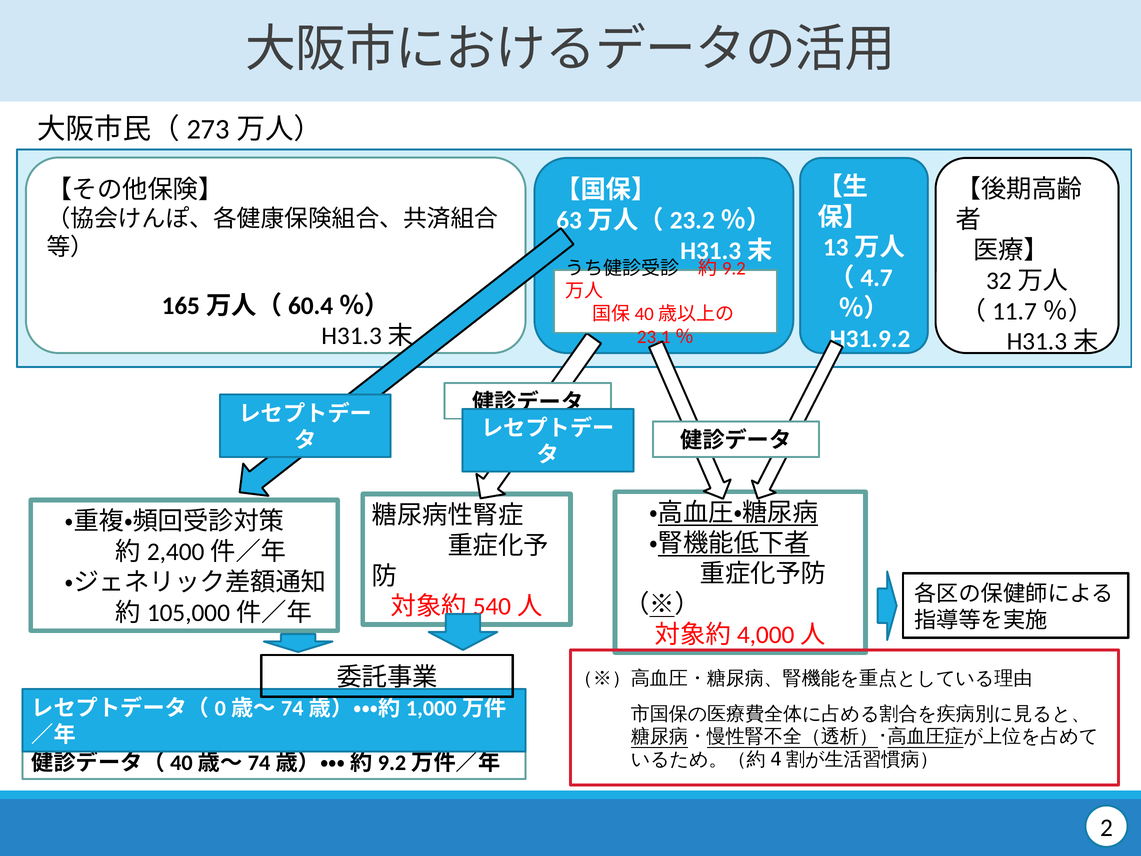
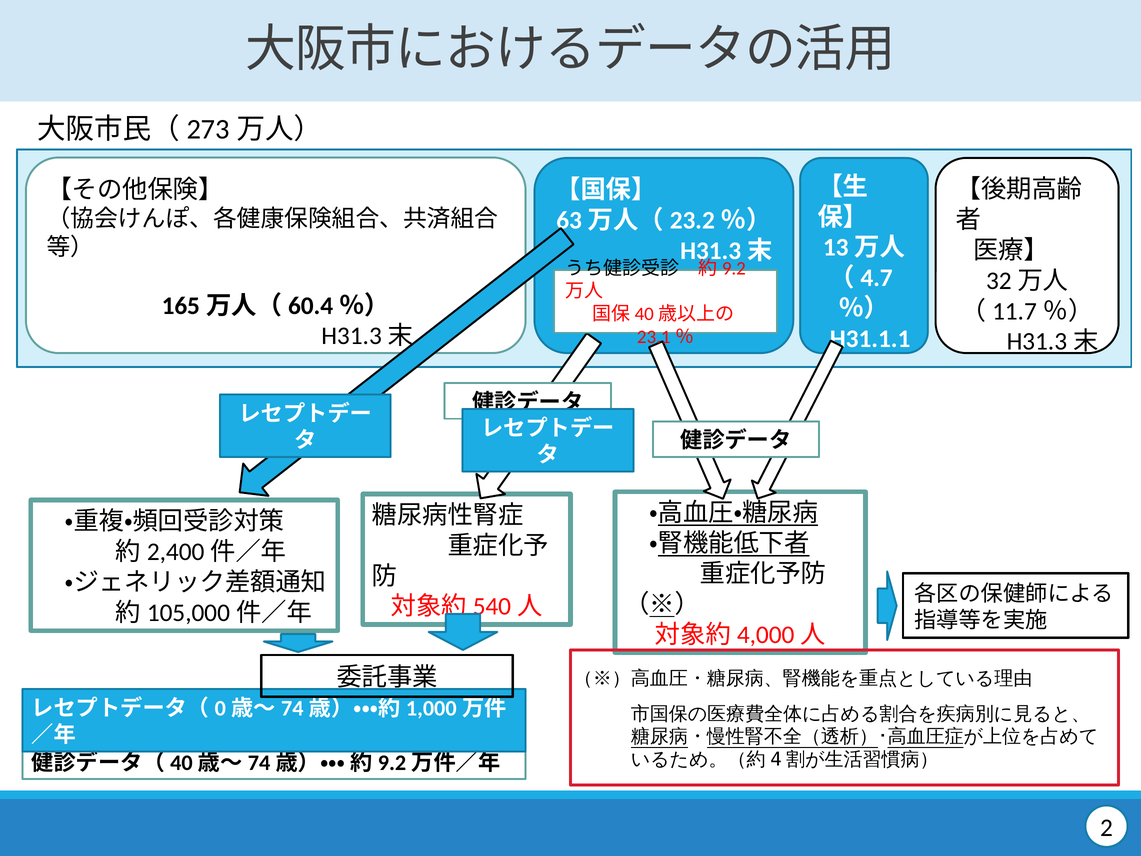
H31.9.2: H31.9.2 -> H31.1.1
